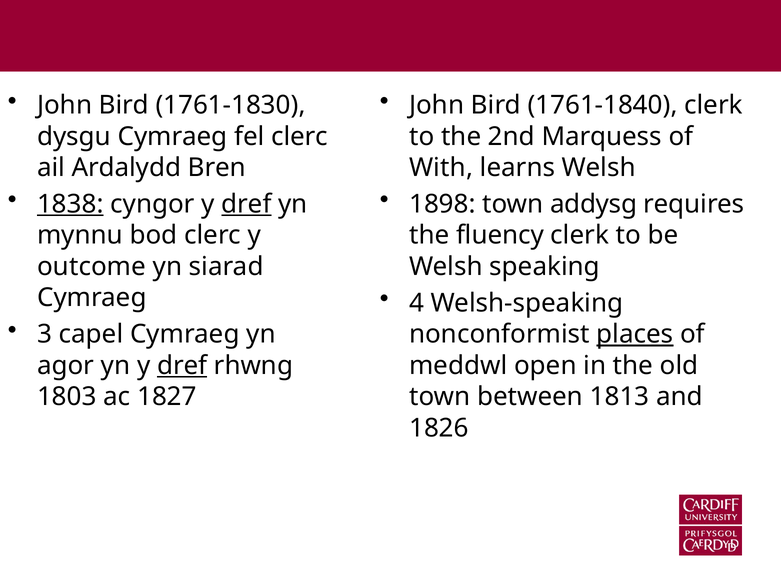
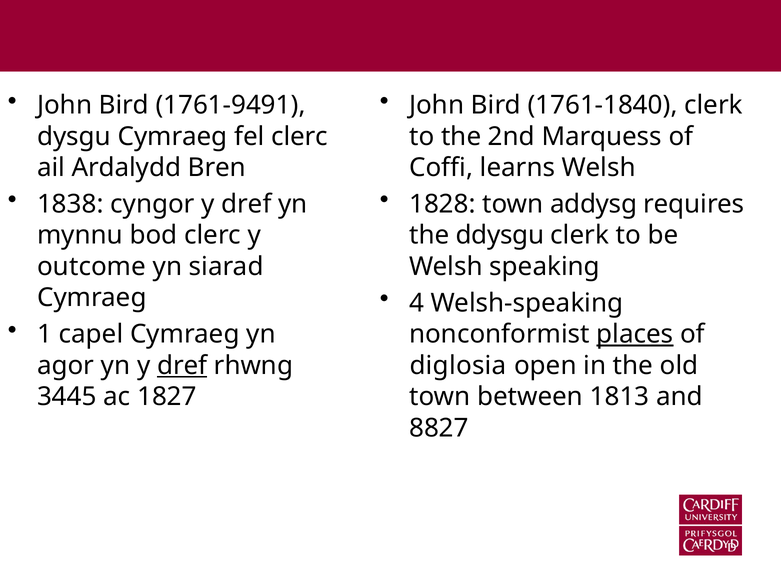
1761-1830: 1761-1830 -> 1761-9491
With: With -> Coffi
1838 underline: present -> none
dref at (246, 204) underline: present -> none
1898: 1898 -> 1828
fluency: fluency -> ddysgu
3: 3 -> 1
meddwl: meddwl -> diglosia
1803: 1803 -> 3445
1826: 1826 -> 8827
